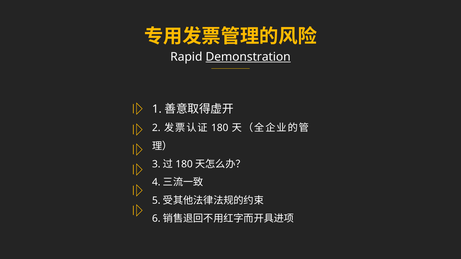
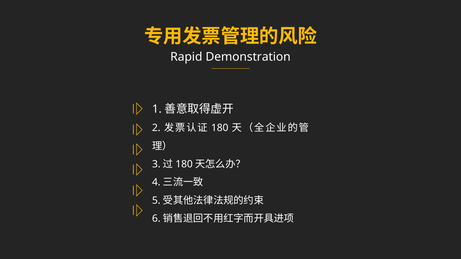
Demonstration underline: present -> none
